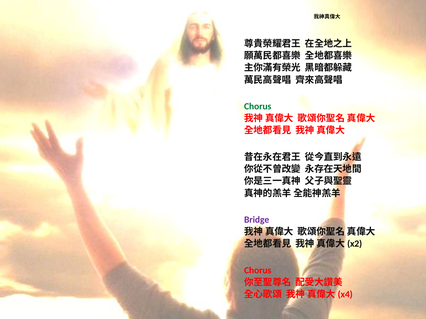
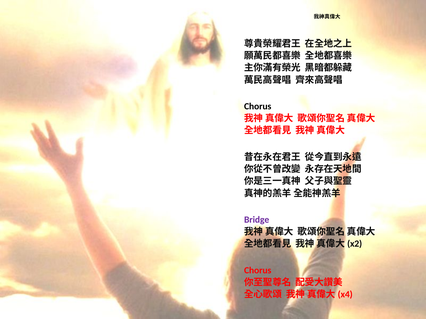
Chorus at (258, 107) colour: green -> black
